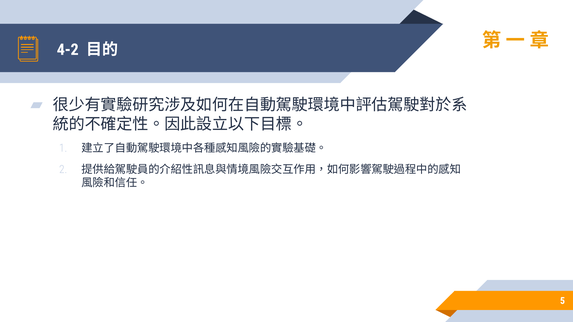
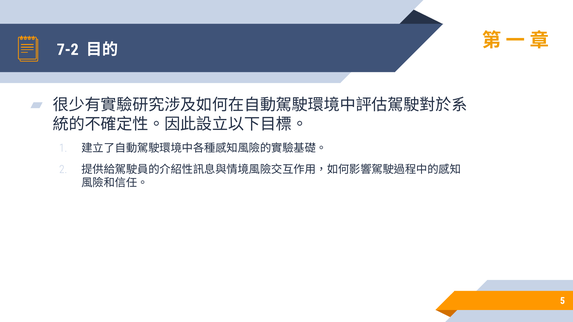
4-2: 4-2 -> 7-2
